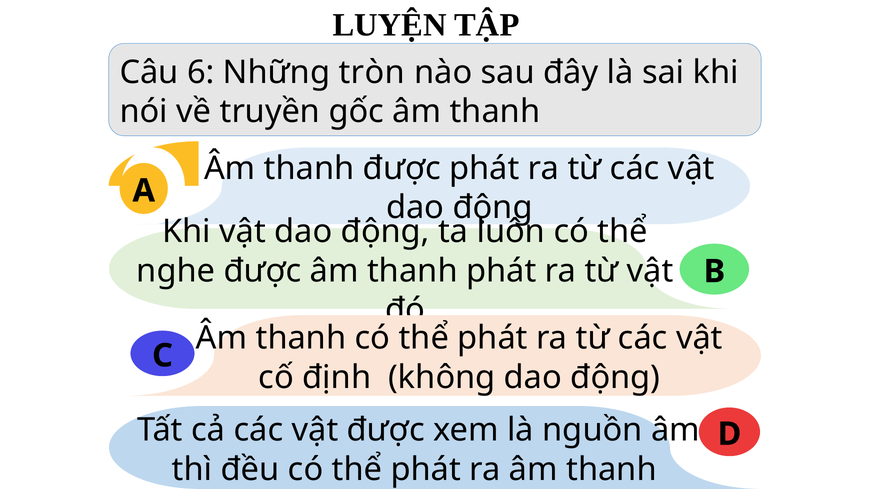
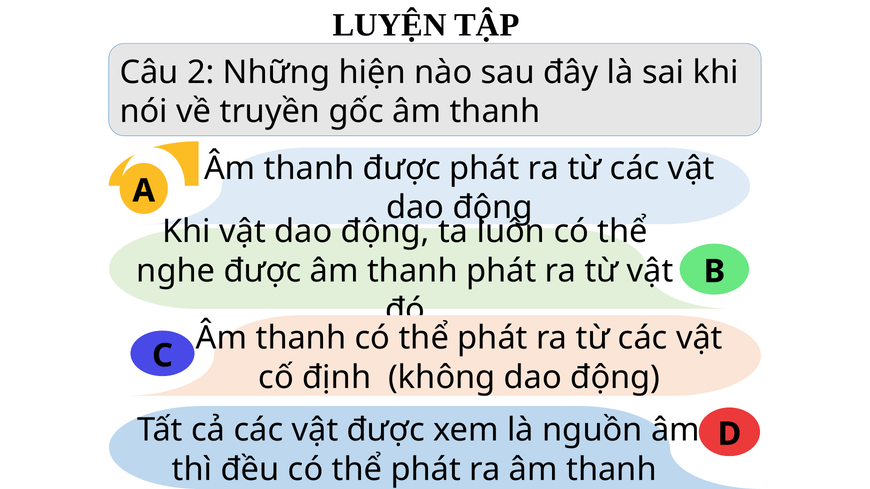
6: 6 -> 2
tròn: tròn -> hiện
